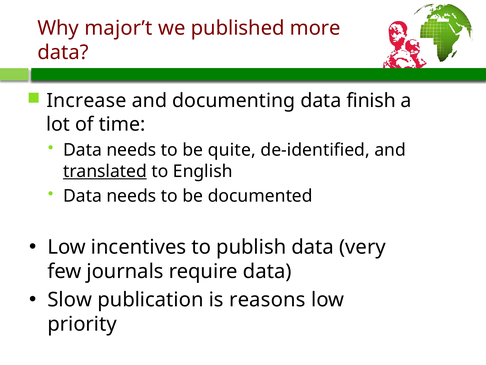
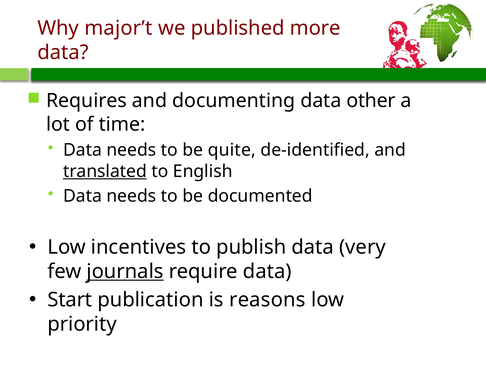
Increase: Increase -> Requires
finish: finish -> other
journals underline: none -> present
Slow: Slow -> Start
